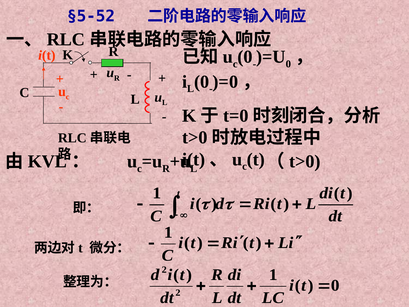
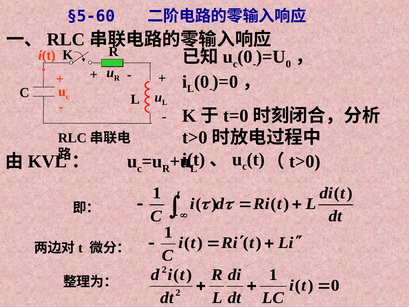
§5-52: §5-52 -> §5-60
